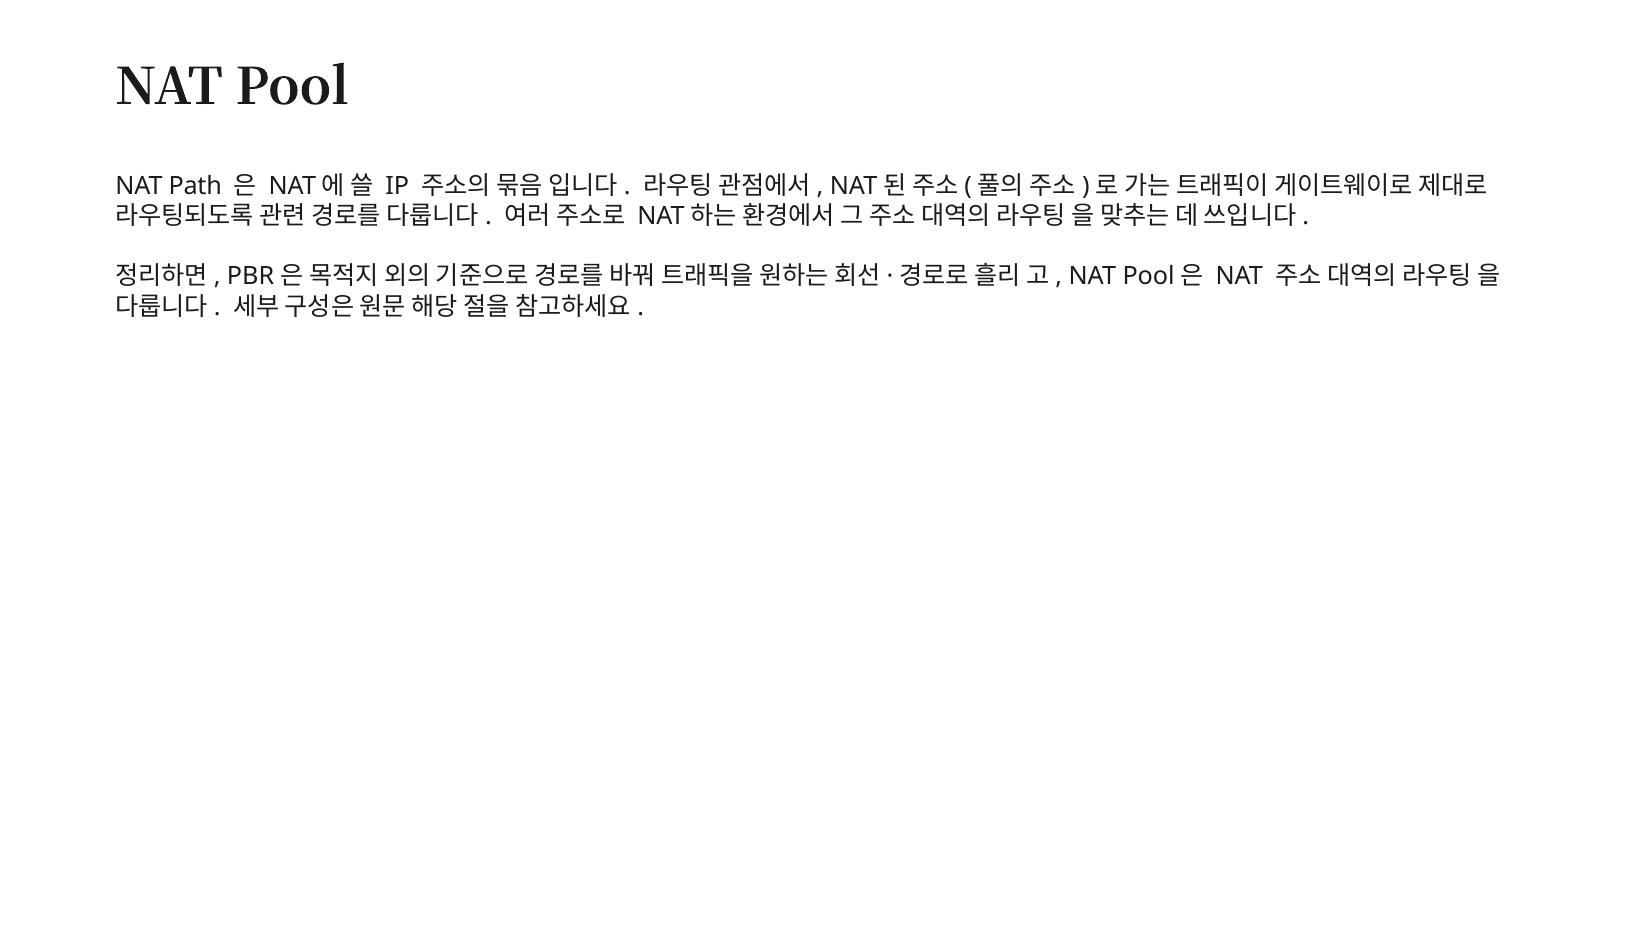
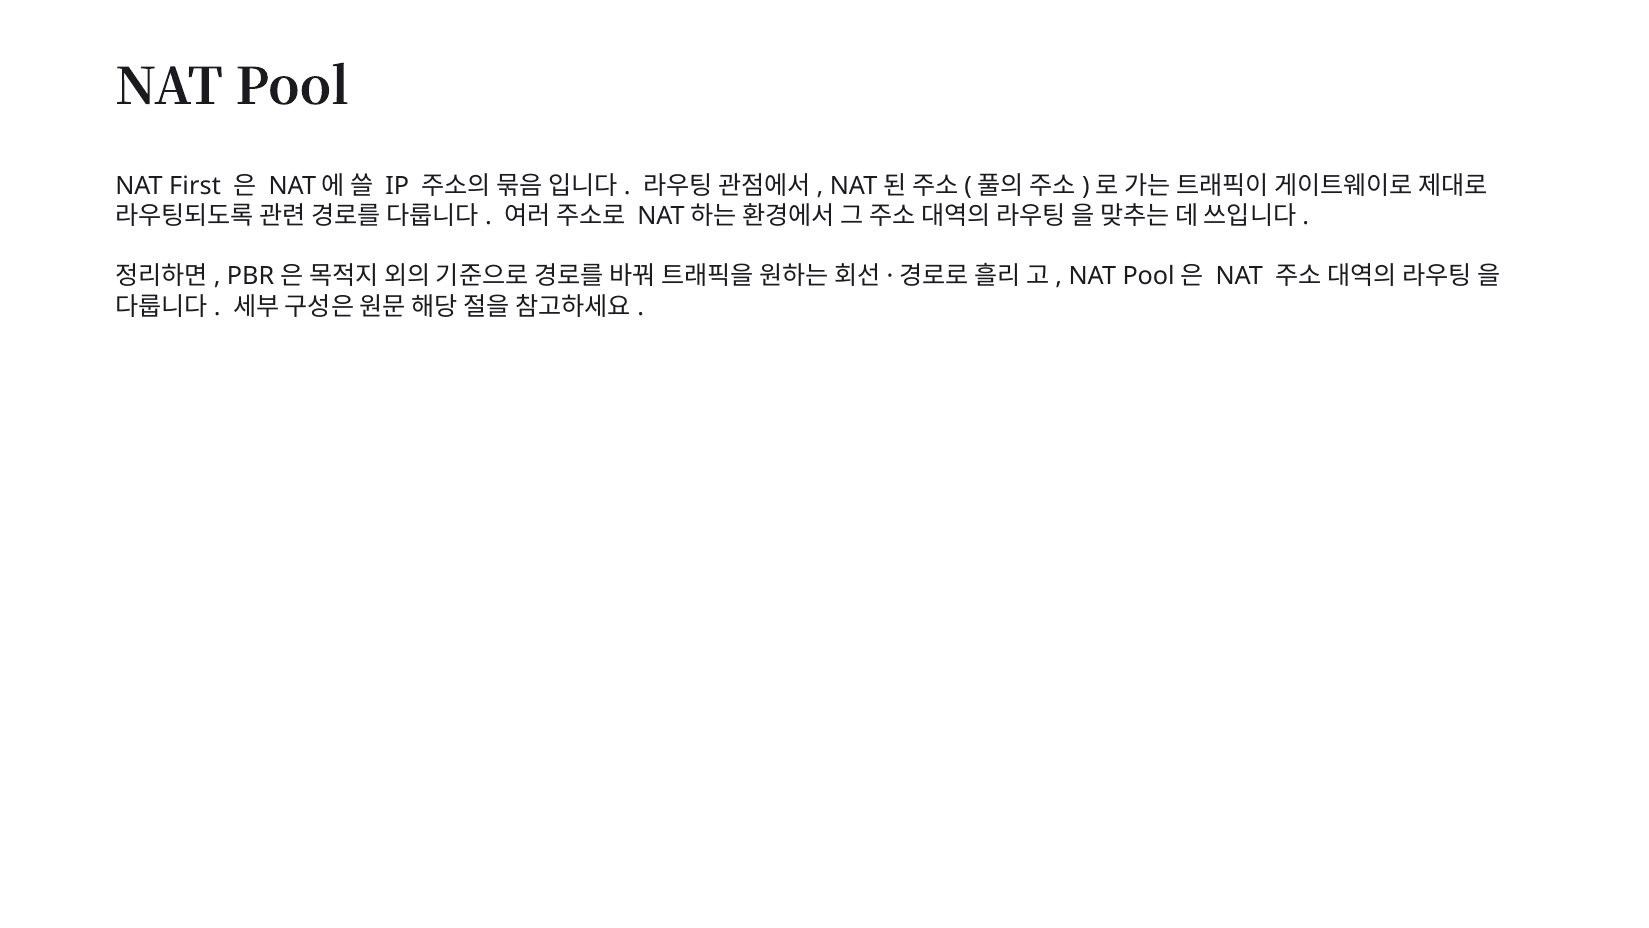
Path: Path -> First
